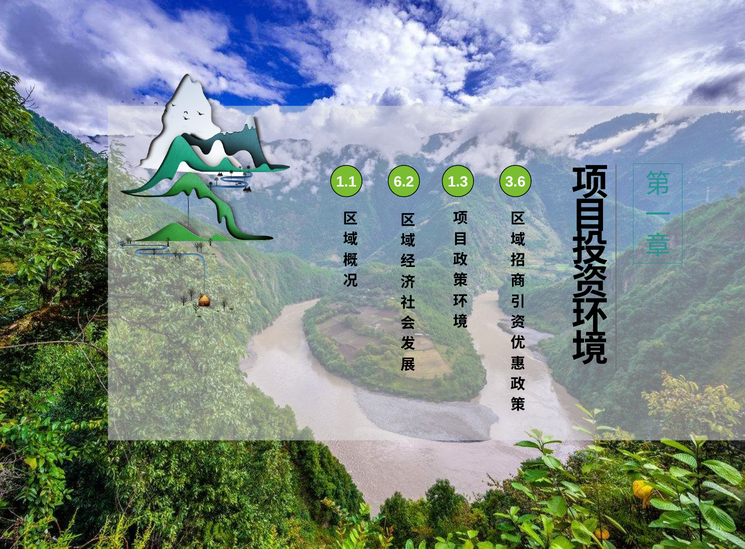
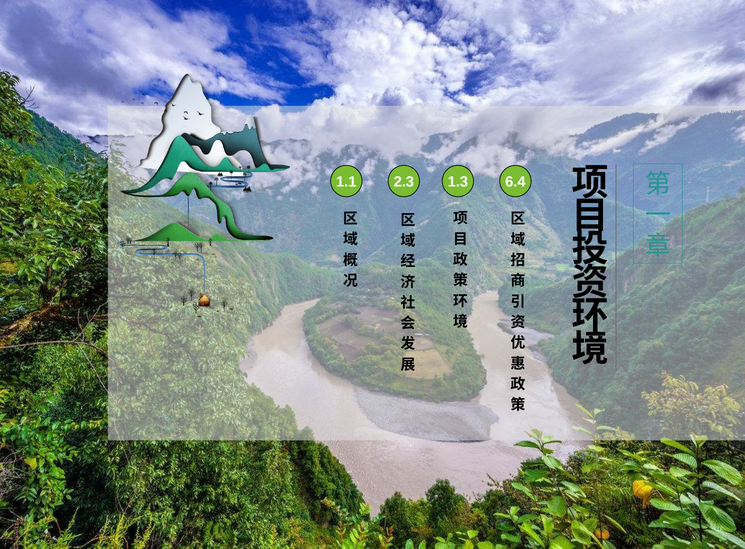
6.2: 6.2 -> 2.3
3.6: 3.6 -> 6.4
